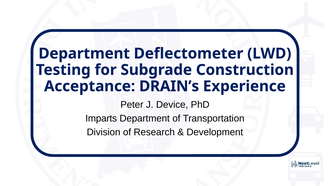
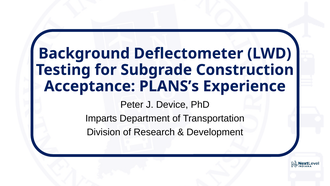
Department at (84, 53): Department -> Background
DRAIN’s: DRAIN’s -> PLANS’s
